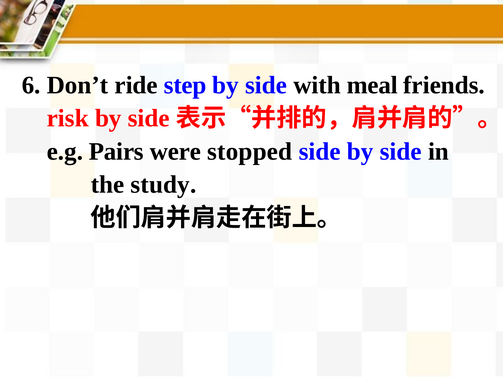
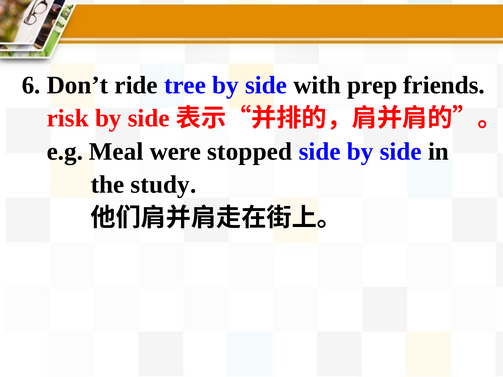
step: step -> tree
meal: meal -> prep
Pairs: Pairs -> Meal
